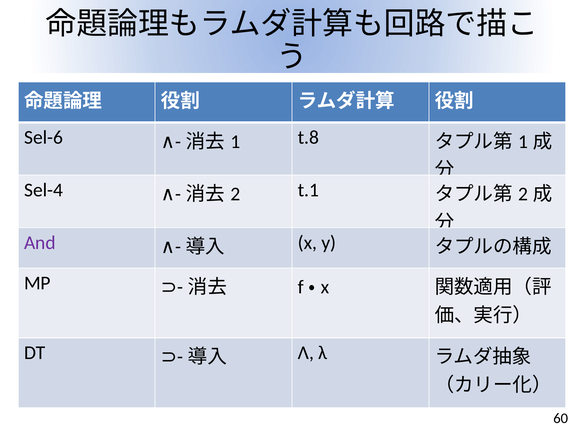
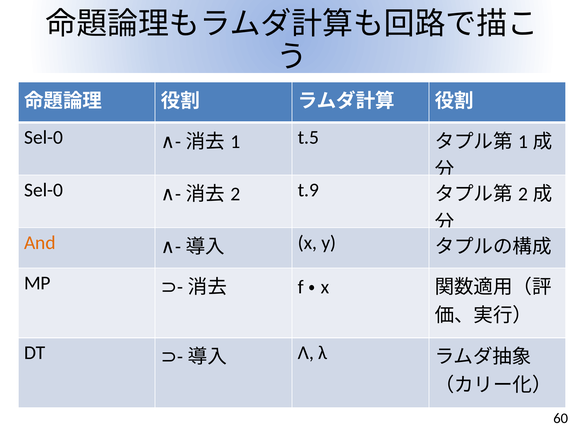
Sel-6 at (44, 138): Sel-6 -> Sel-0
t.8: t.8 -> t.5
Sel-4 at (44, 190): Sel-4 -> Sel-0
t.1: t.1 -> t.9
And colour: purple -> orange
